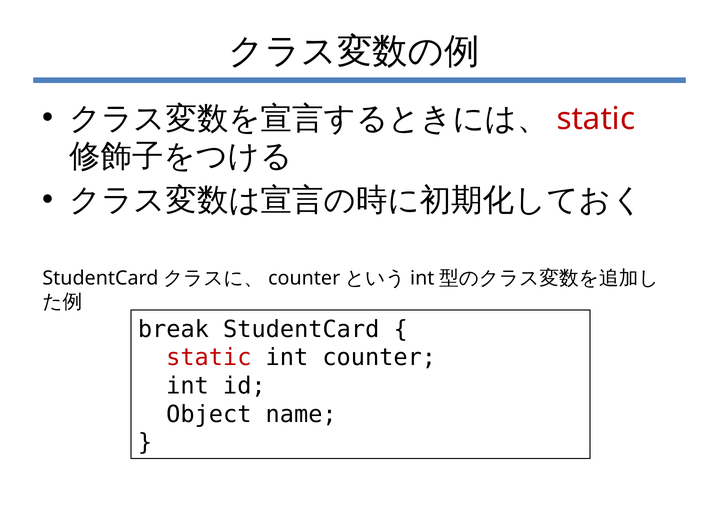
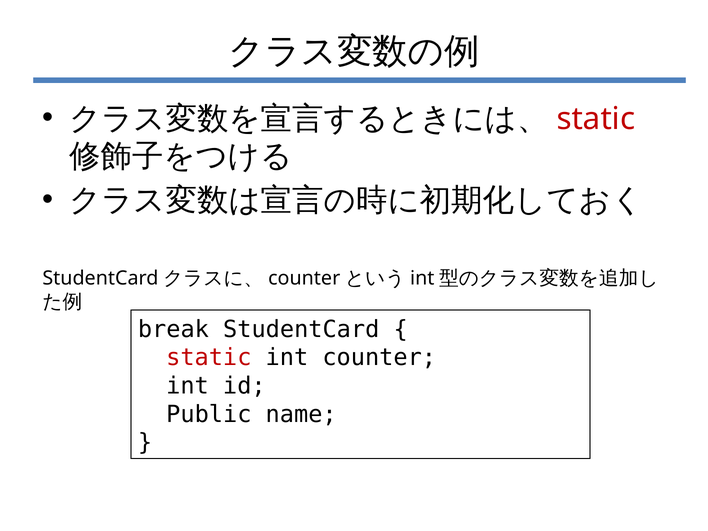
Object: Object -> Public
